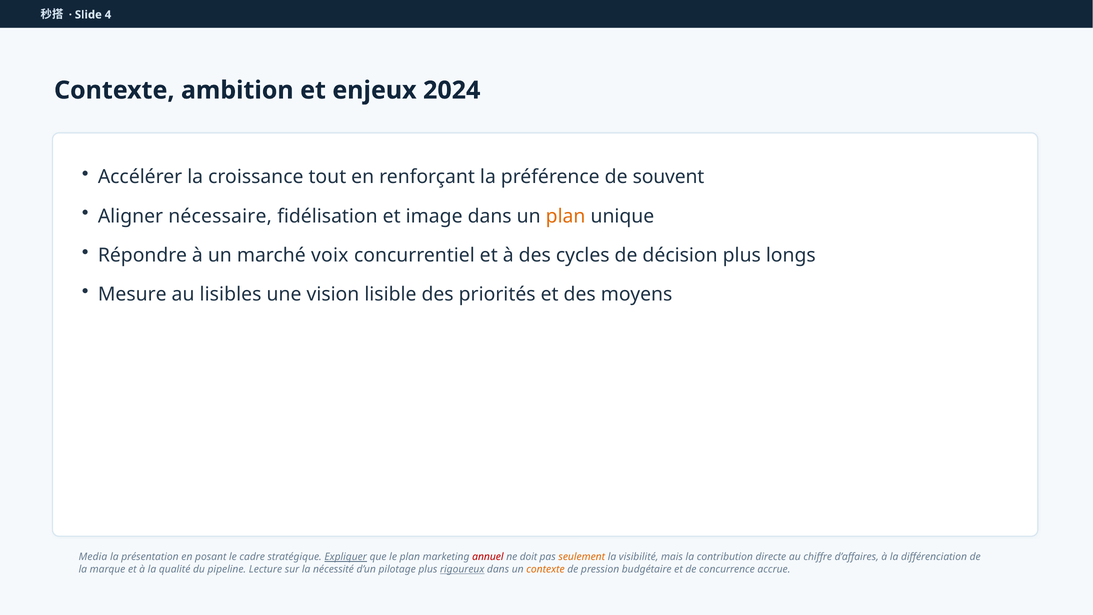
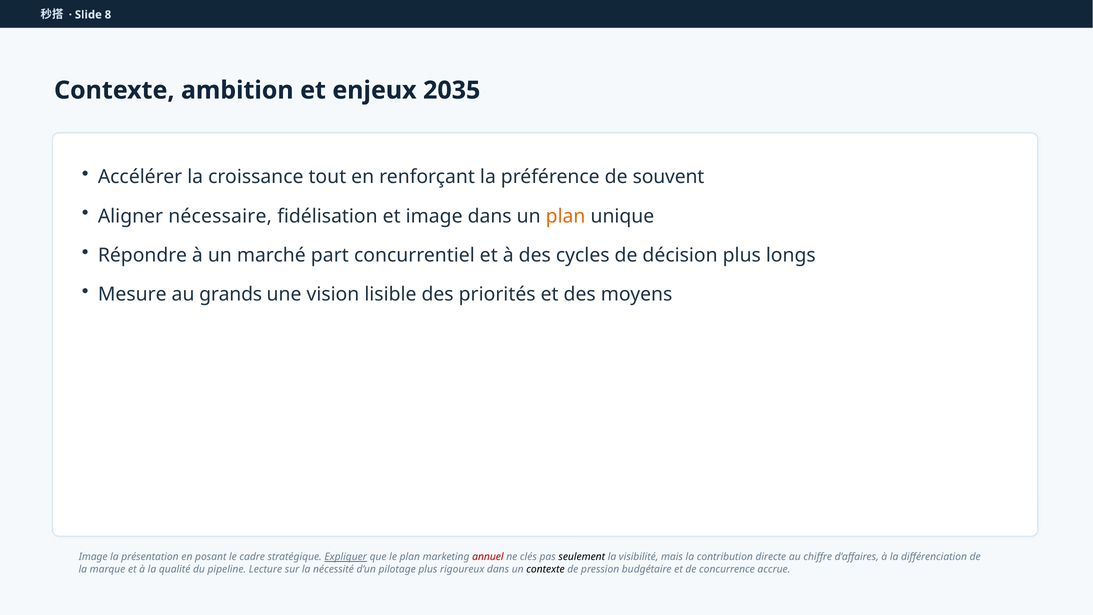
4: 4 -> 8
2024: 2024 -> 2035
voix: voix -> part
lisibles: lisibles -> grands
Media at (93, 557): Media -> Image
doit: doit -> clés
seulement colour: orange -> black
rigoureux underline: present -> none
contexte at (545, 569) colour: orange -> black
